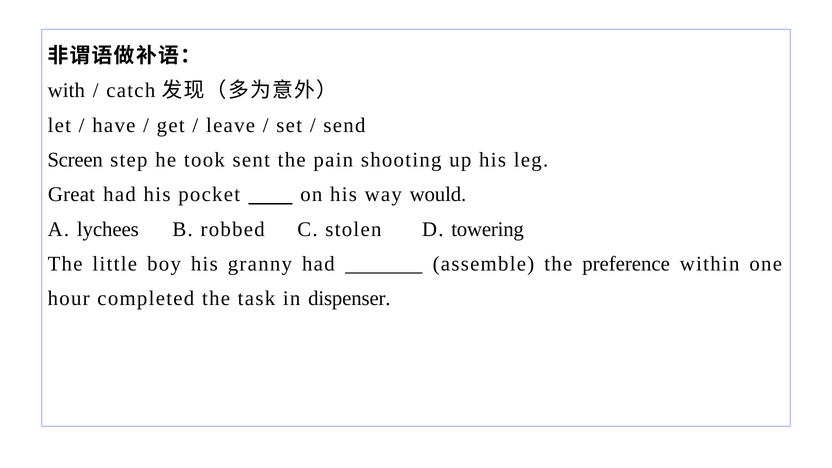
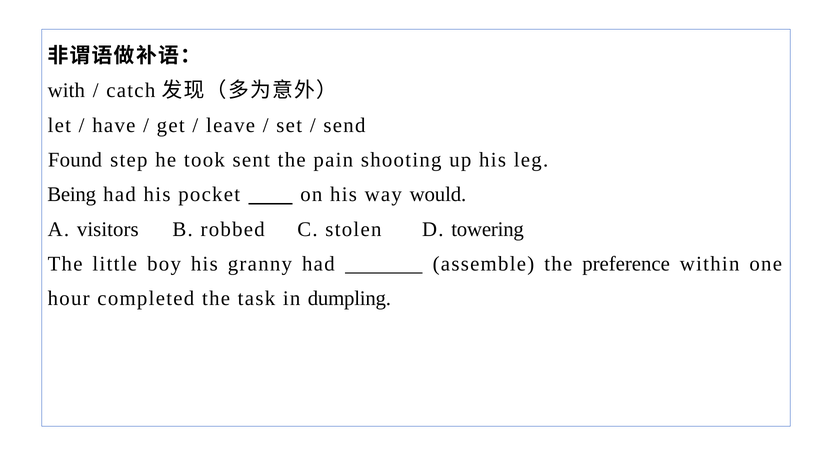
Screen: Screen -> Found
Great: Great -> Being
lychees: lychees -> visitors
dispenser: dispenser -> dumpling
